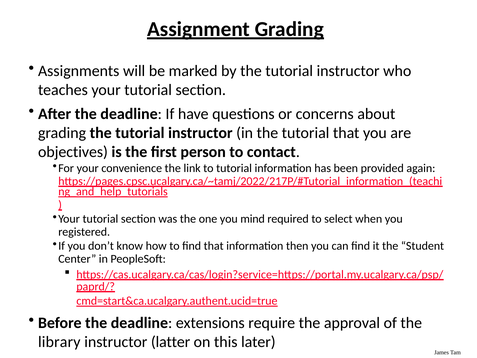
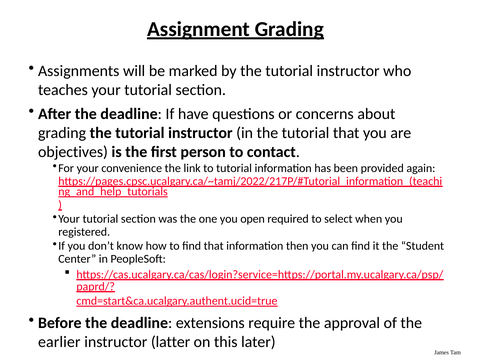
mind: mind -> open
library: library -> earlier
